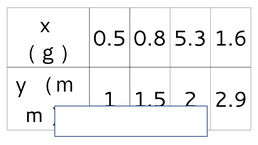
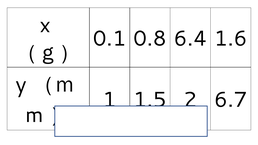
0.5: 0.5 -> 0.1
5.3: 5.3 -> 6.4
2.9: 2.9 -> 6.7
